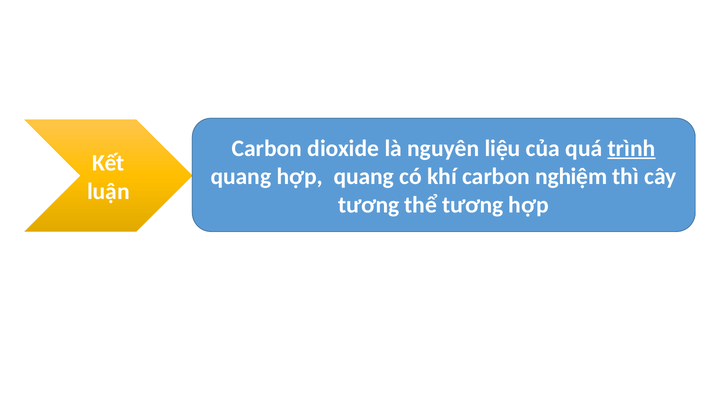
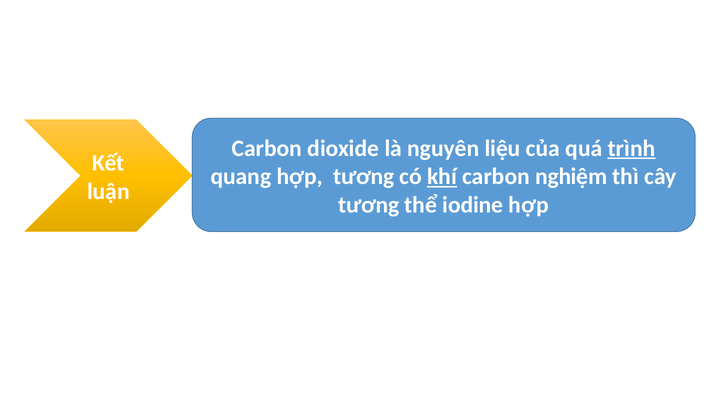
hợp quang: quang -> tương
khí underline: none -> present
thể tương: tương -> iodine
